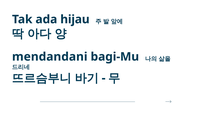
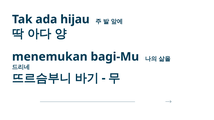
mendandani: mendandani -> menemukan
